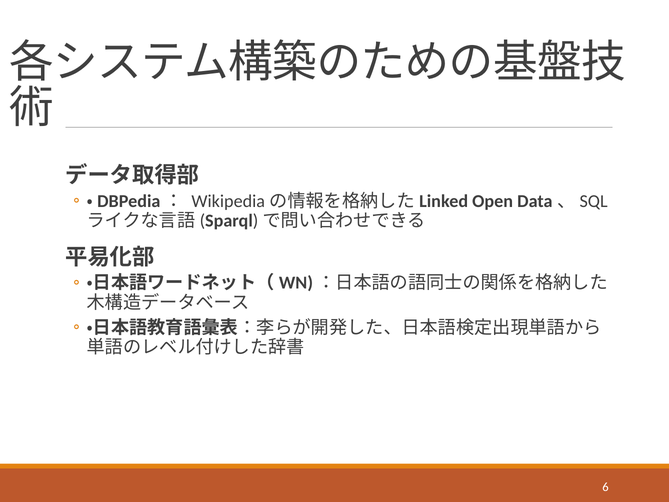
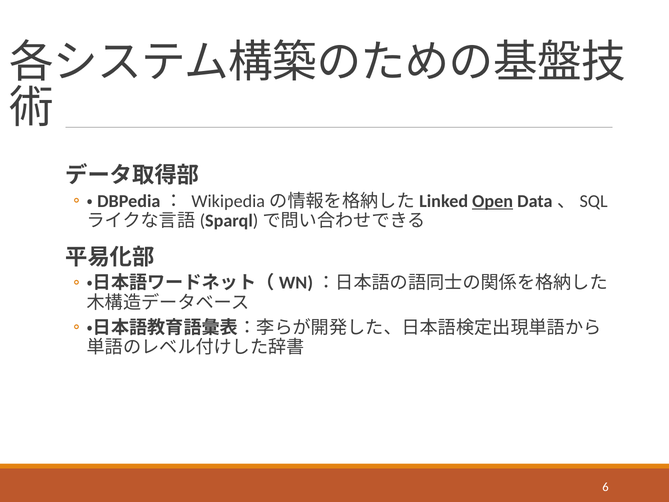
Open underline: none -> present
